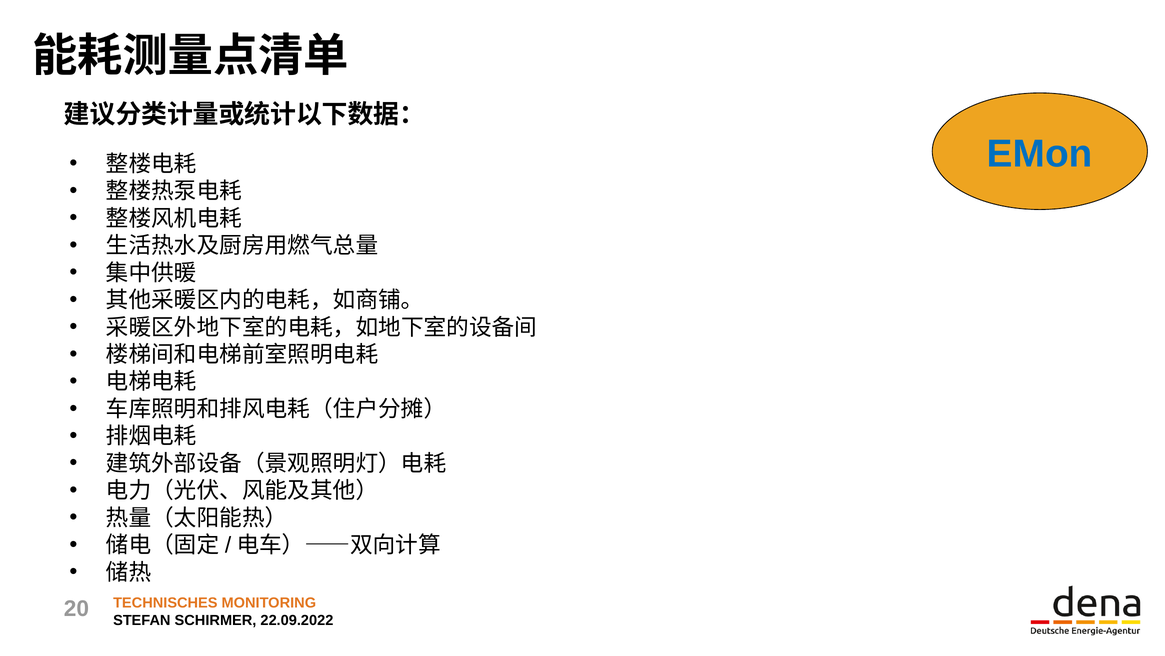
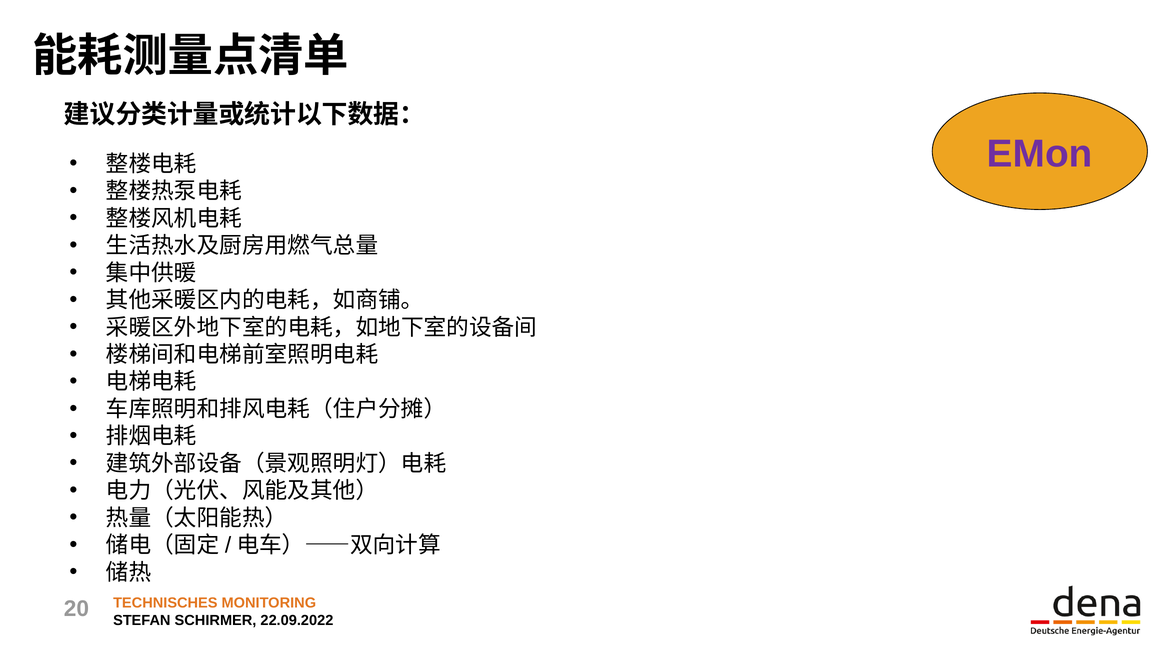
EMon colour: blue -> purple
